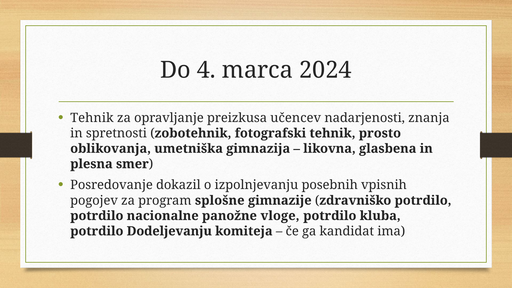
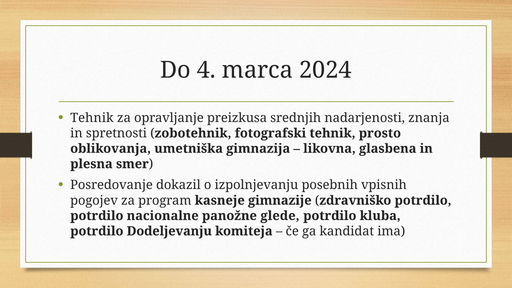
učencev: učencev -> srednjih
splošne: splošne -> kasneje
vloge: vloge -> glede
